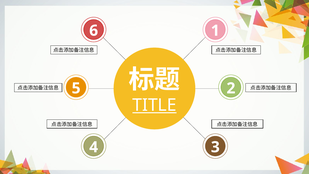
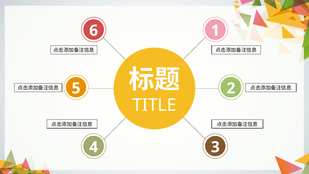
TITLE underline: present -> none
